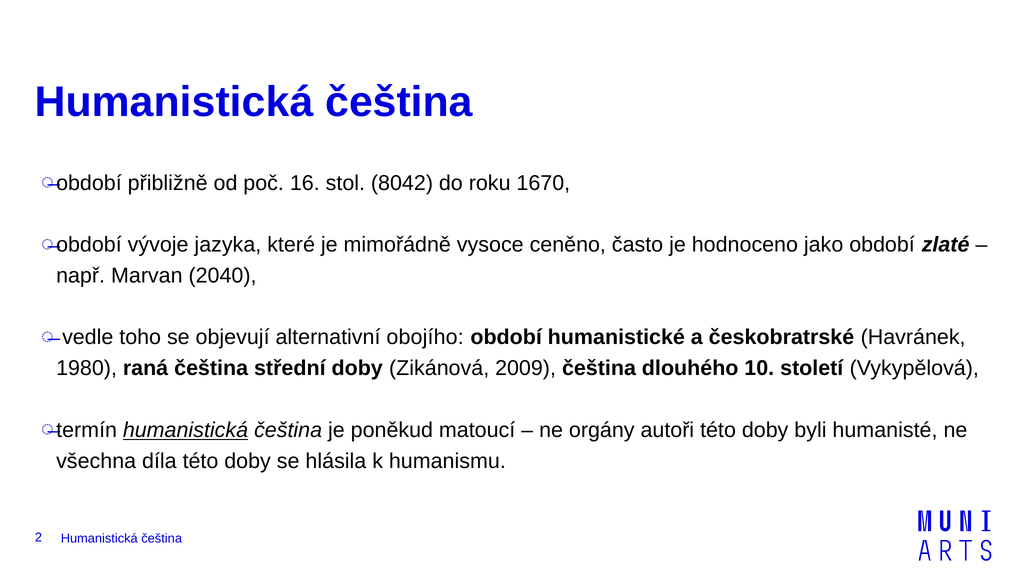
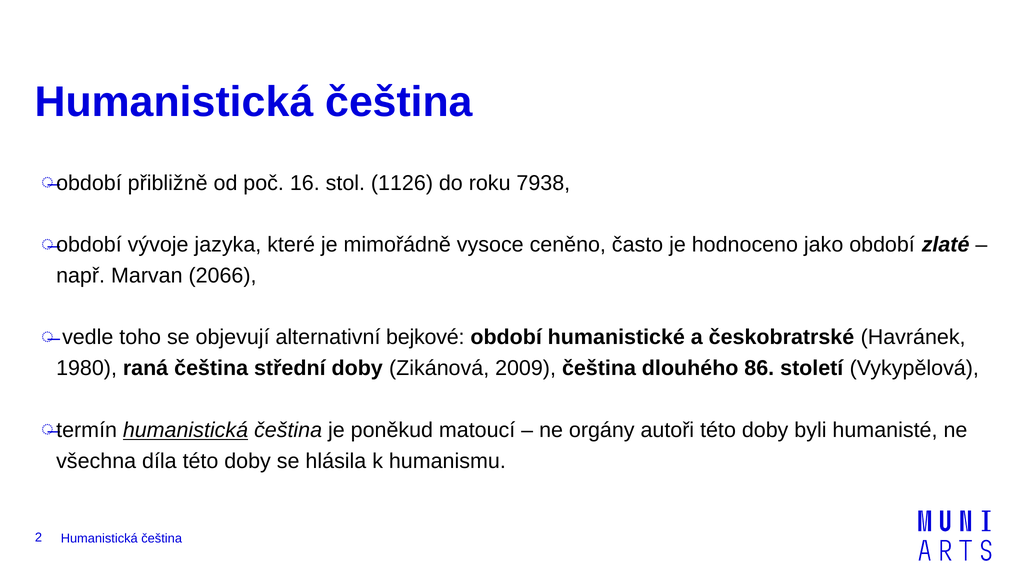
8042: 8042 -> 1126
1670: 1670 -> 7938
2040: 2040 -> 2066
obojího: obojího -> bejkové
10: 10 -> 86
